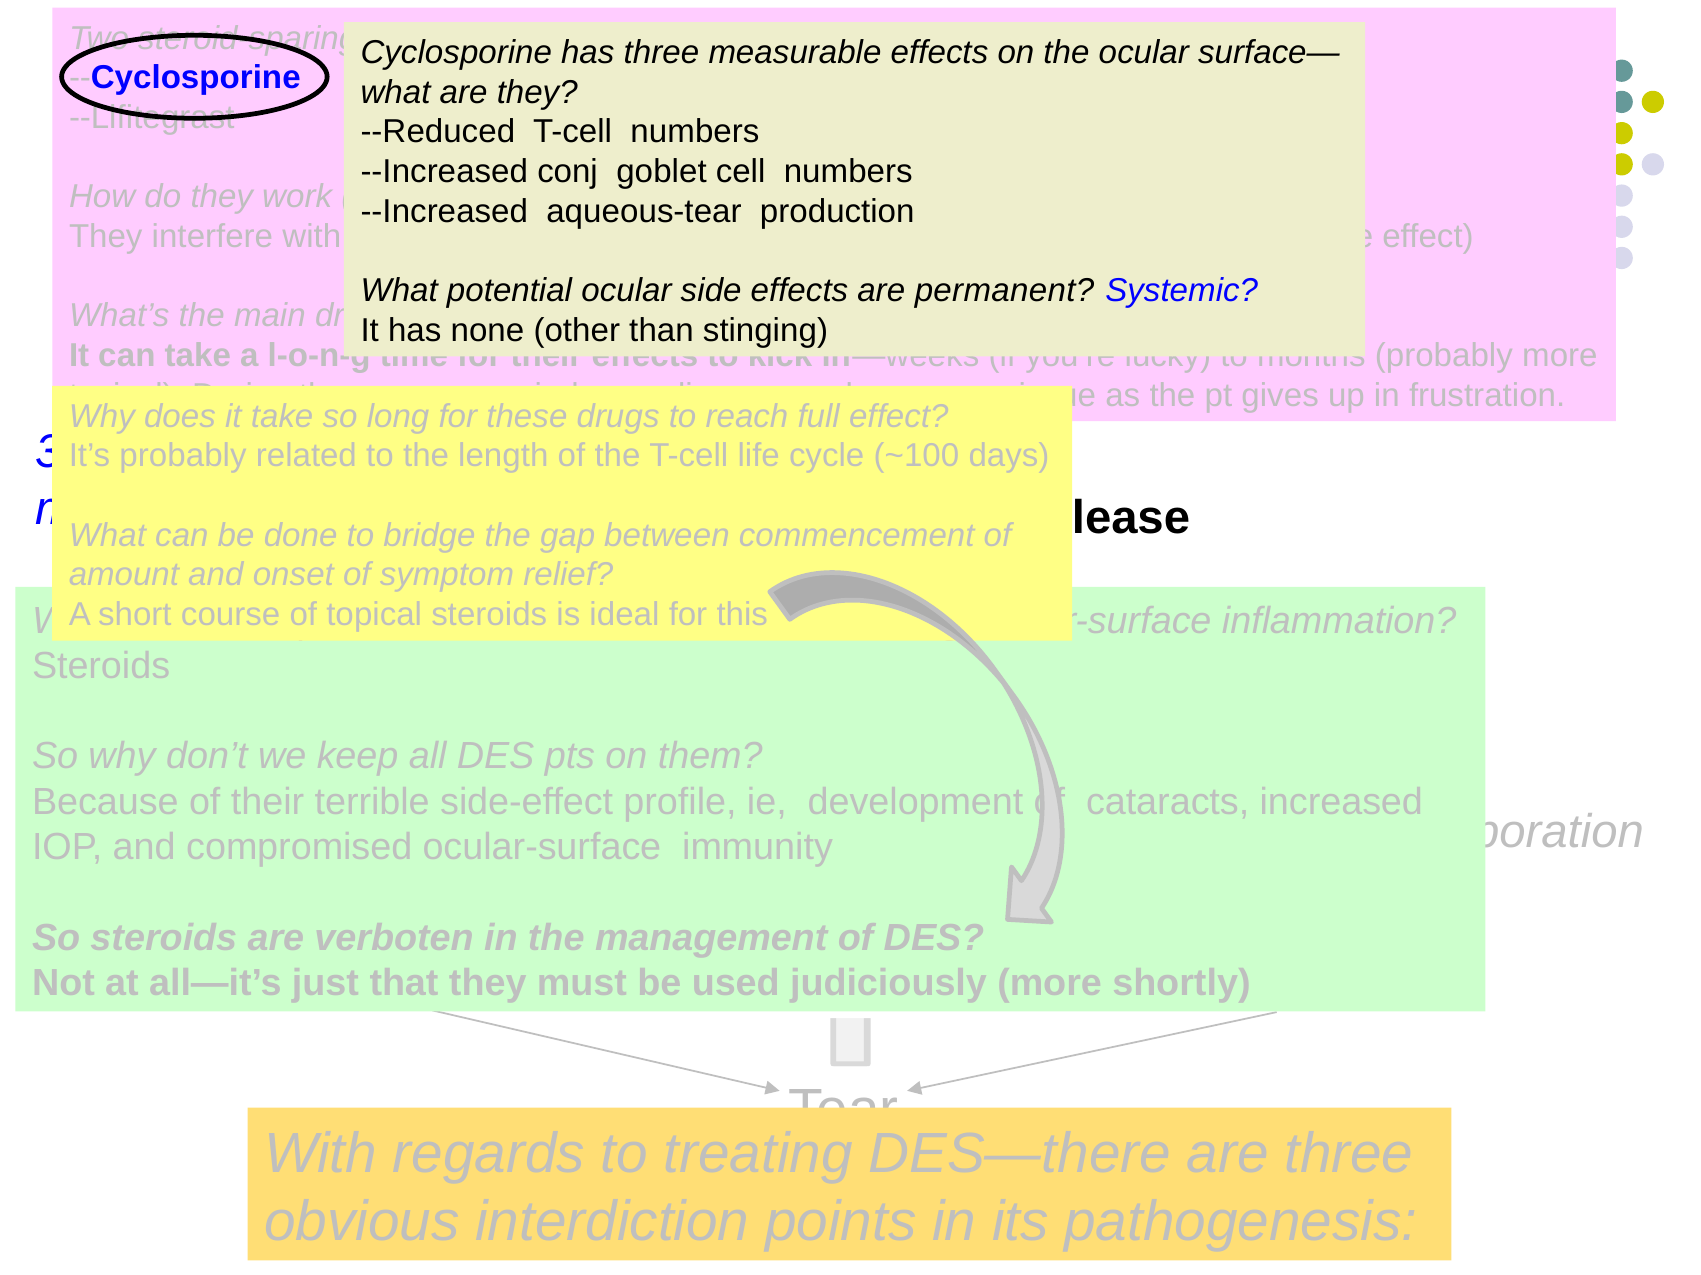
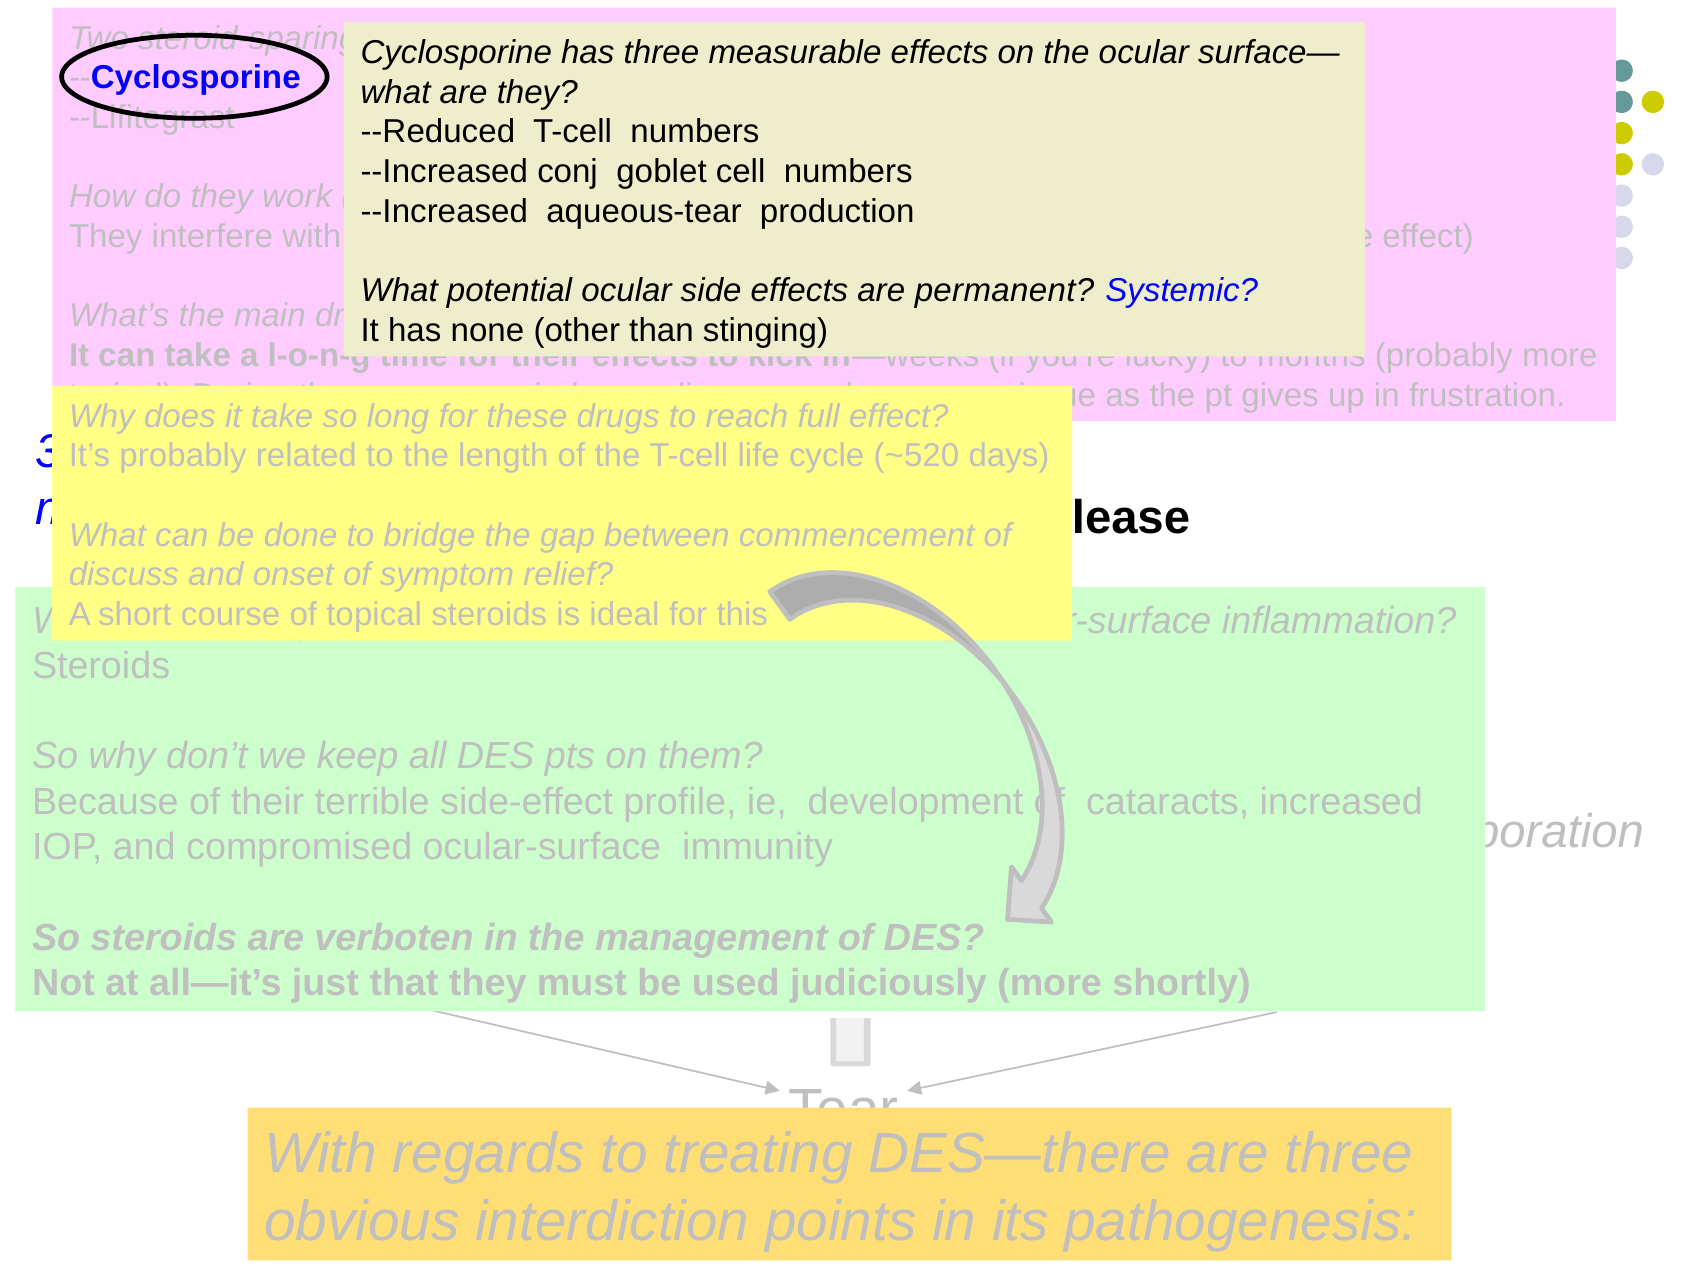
~100: ~100 -> ~520
amount: amount -> discuss
